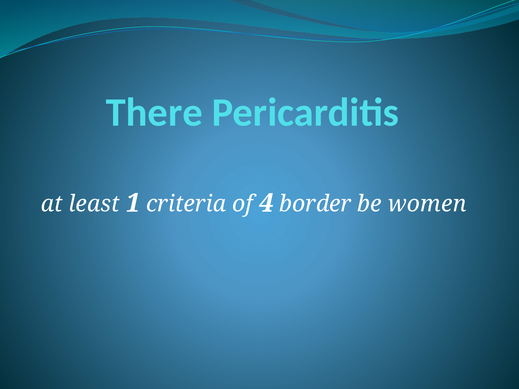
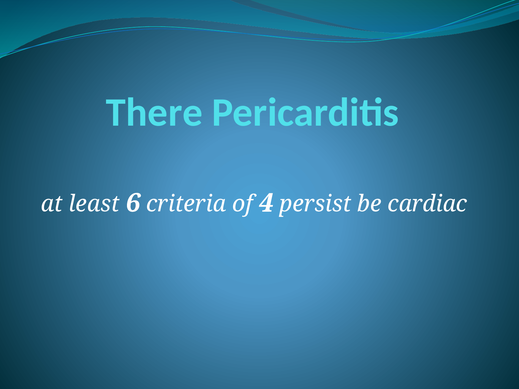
1: 1 -> 6
border: border -> persist
women: women -> cardiac
